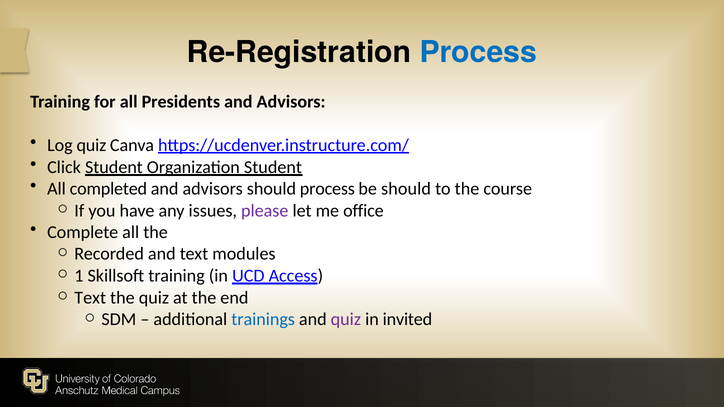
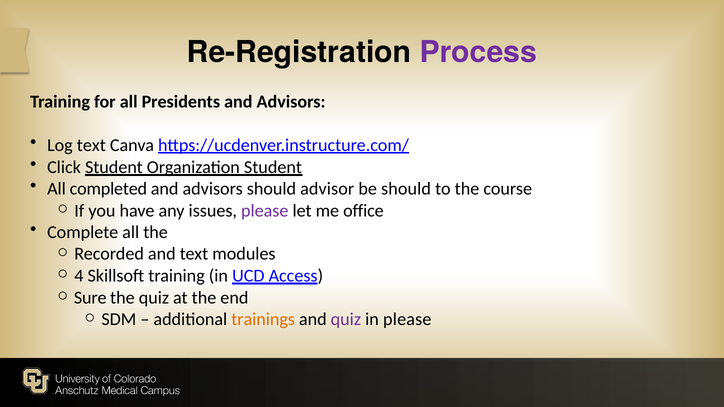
Process at (478, 52) colour: blue -> purple
Log quiz: quiz -> text
should process: process -> advisor
1: 1 -> 4
Text at (90, 298): Text -> Sure
trainings colour: blue -> orange
in invited: invited -> please
